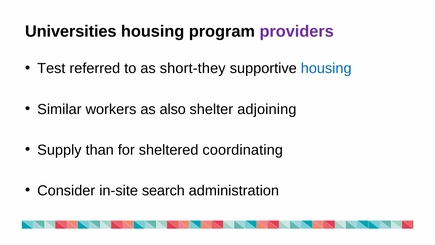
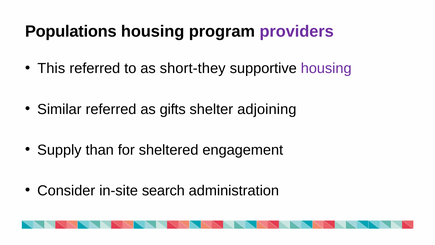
Universities: Universities -> Populations
Test: Test -> This
housing at (326, 68) colour: blue -> purple
Similar workers: workers -> referred
also: also -> gifts
coordinating: coordinating -> engagement
